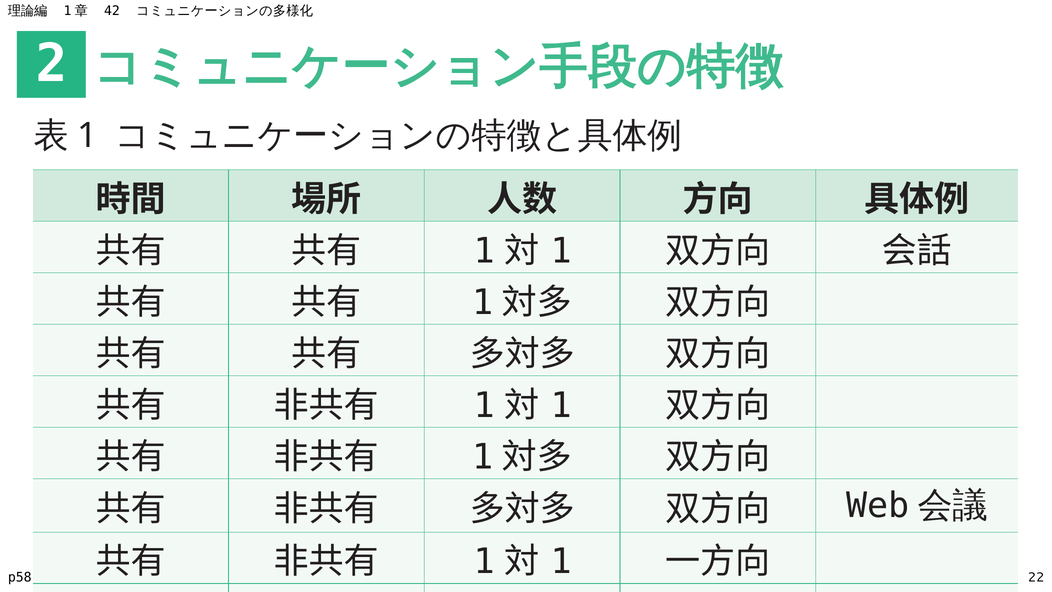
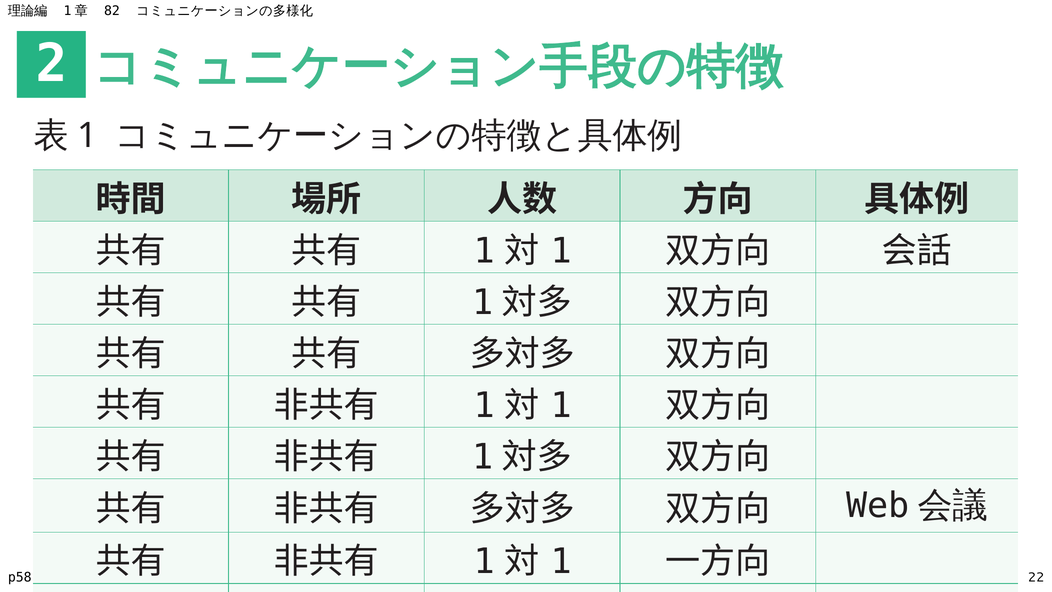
42: 42 -> 82
